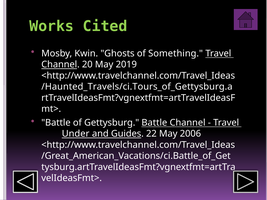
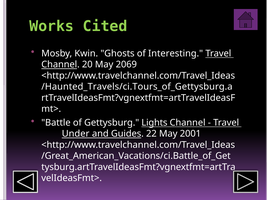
Something: Something -> Interesting
2019: 2019 -> 2069
Gettysburg Battle: Battle -> Lights
2006: 2006 -> 2001
